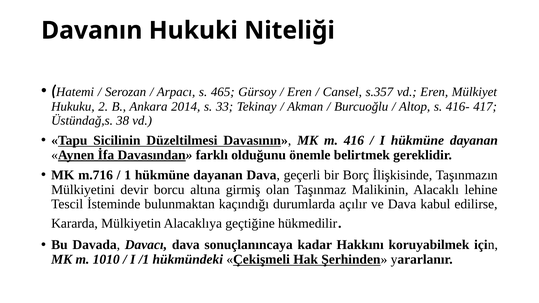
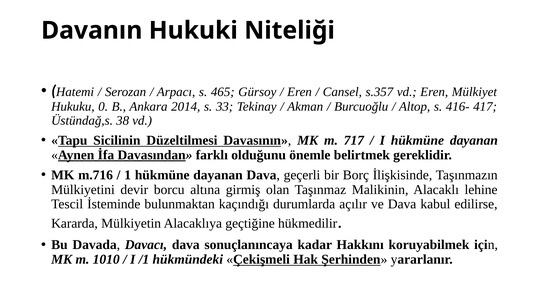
2: 2 -> 0
416: 416 -> 717
